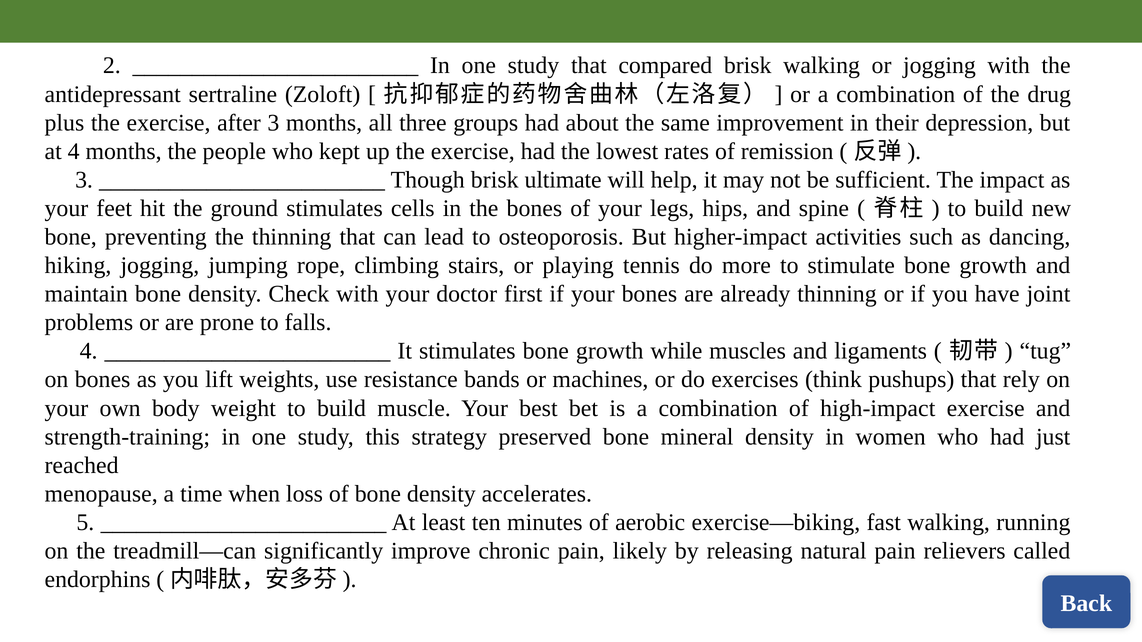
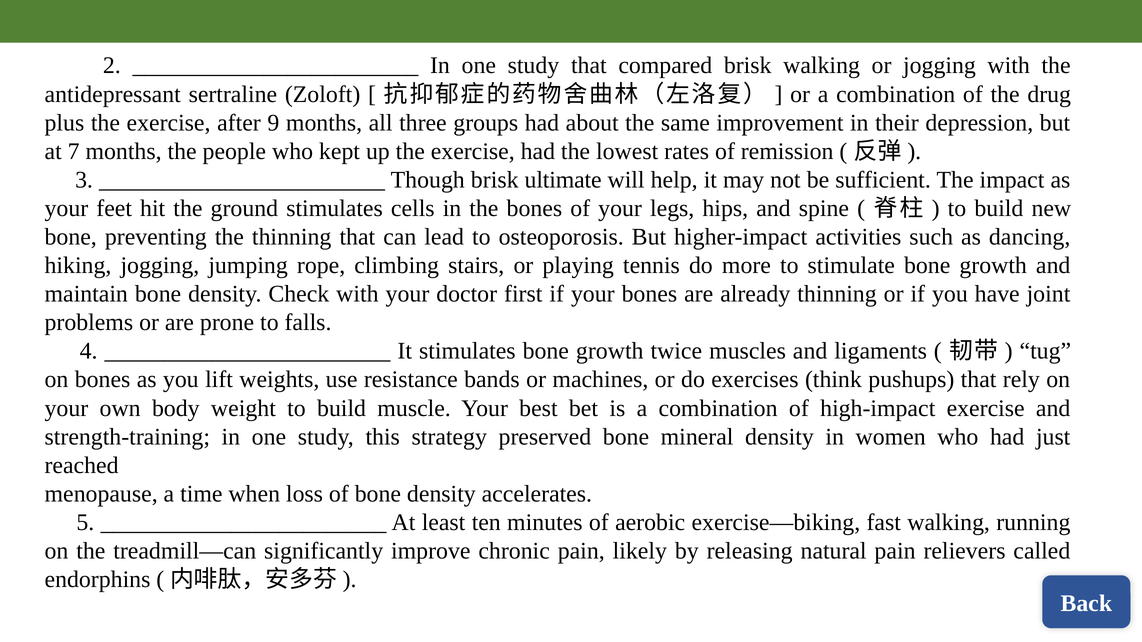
after 3: 3 -> 9
at 4: 4 -> 7
while: while -> twice
